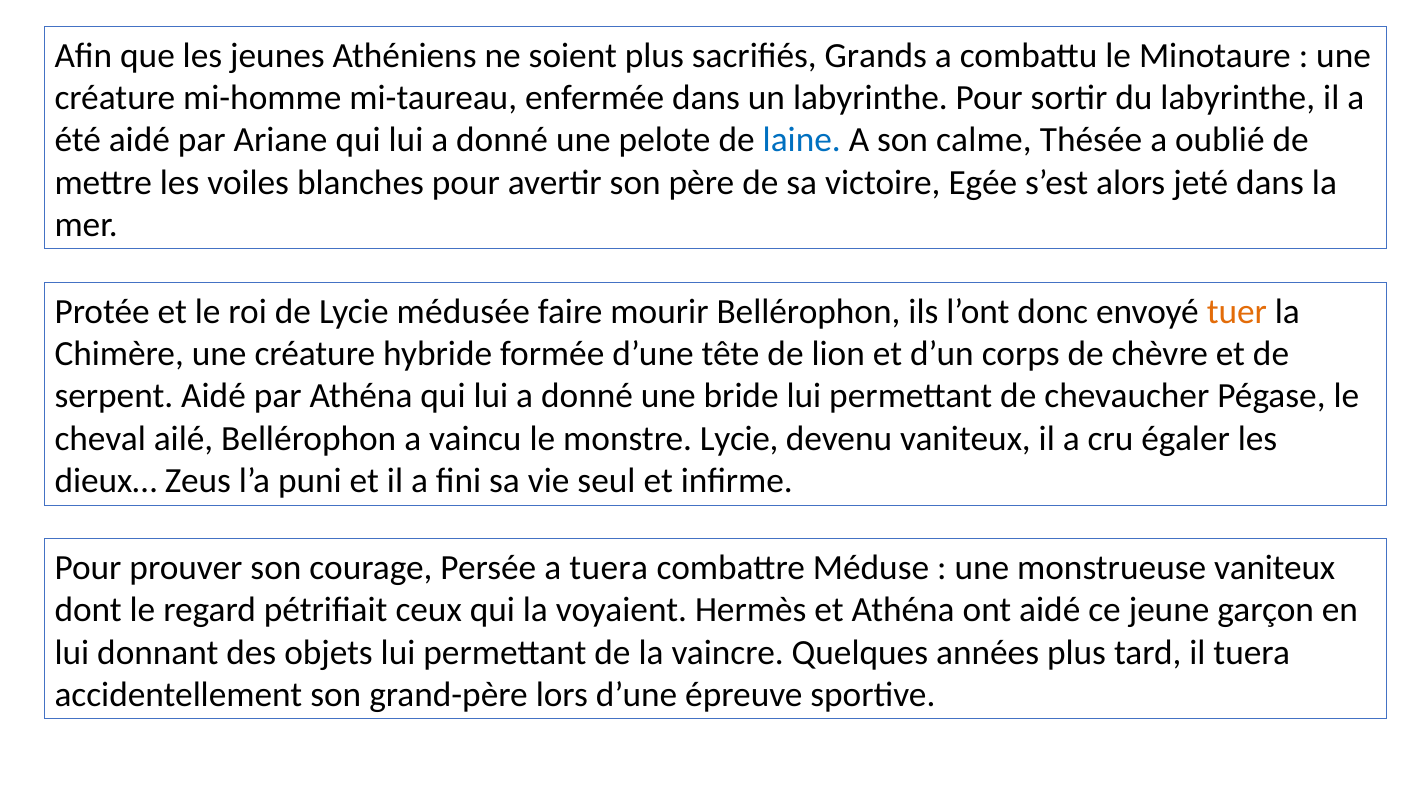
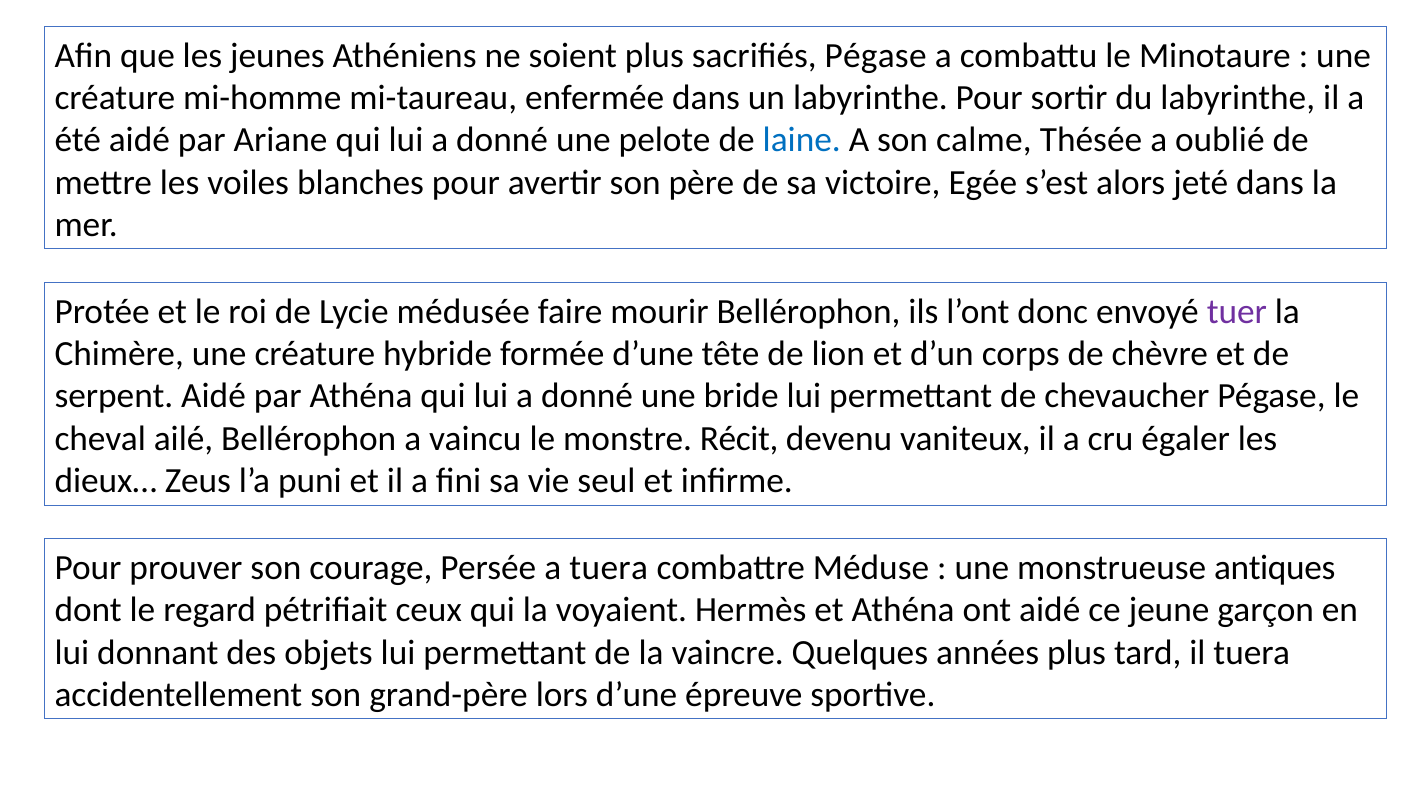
sacrifiés Grands: Grands -> Pégase
tuer colour: orange -> purple
monstre Lycie: Lycie -> Récit
monstrueuse vaniteux: vaniteux -> antiques
